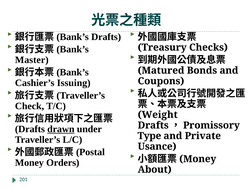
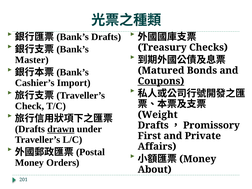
Coupons underline: none -> present
Issuing: Issuing -> Import
Type: Type -> First
Usance: Usance -> Affairs
